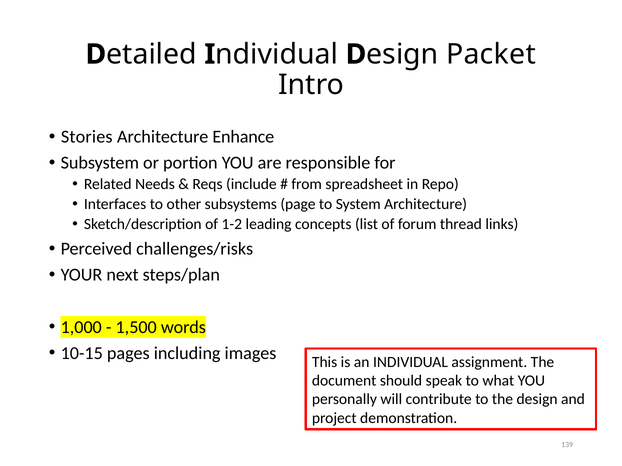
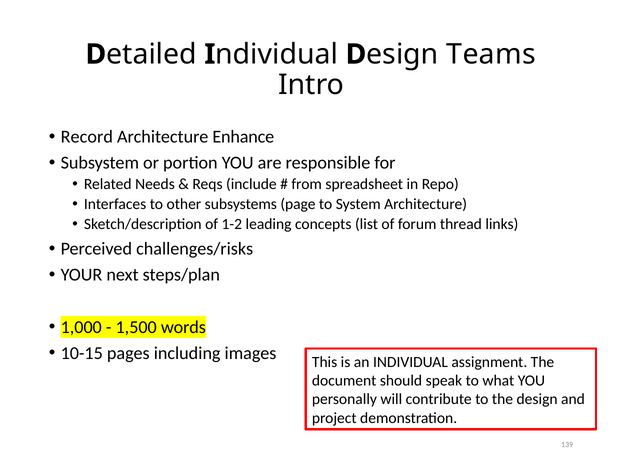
Packet: Packet -> Teams
Stories: Stories -> Record
